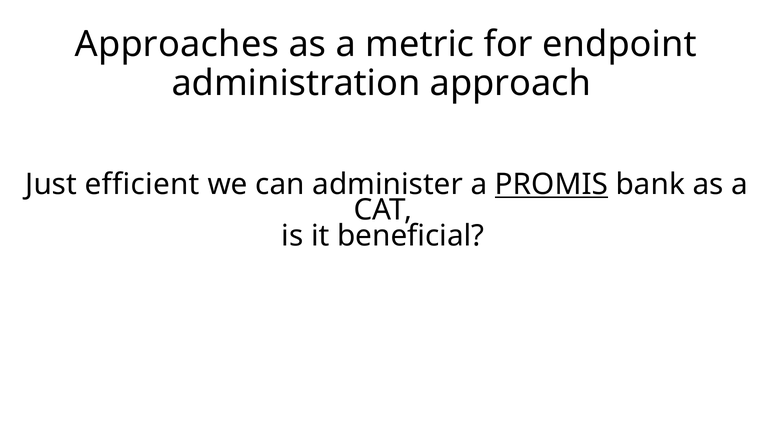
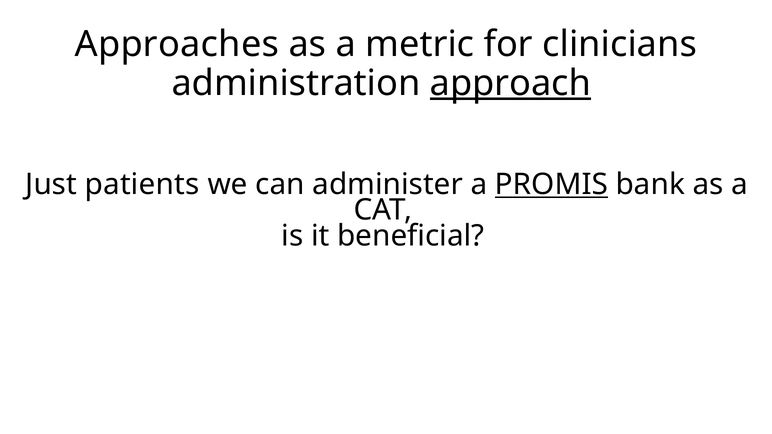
endpoint: endpoint -> clinicians
approach underline: none -> present
efficient: efficient -> patients
